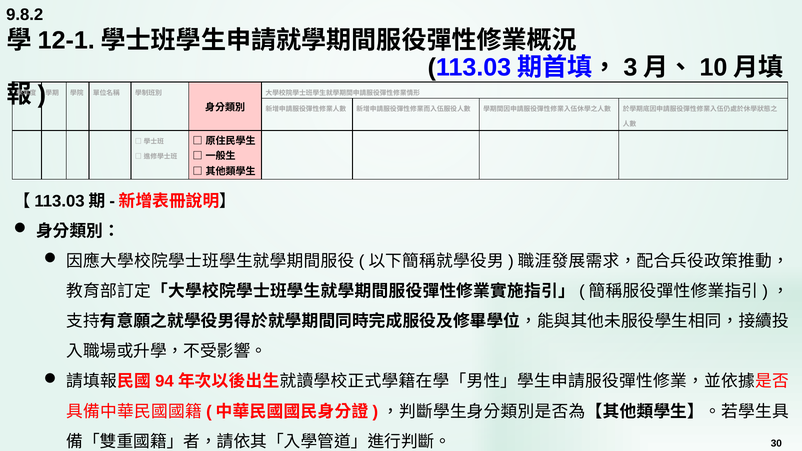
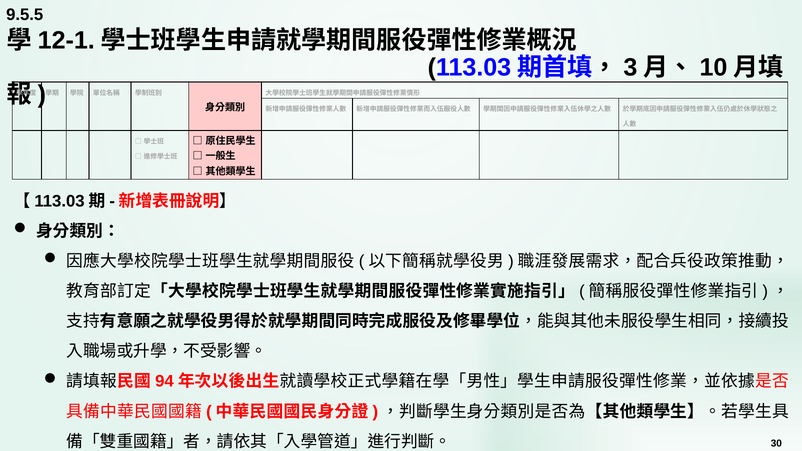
9.8.2: 9.8.2 -> 9.5.5
